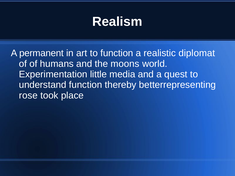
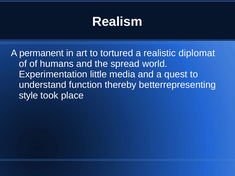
to function: function -> tortured
moons: moons -> spread
rose: rose -> style
